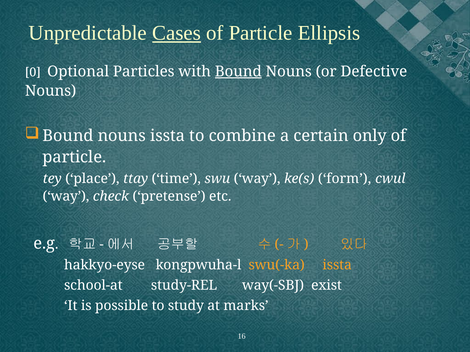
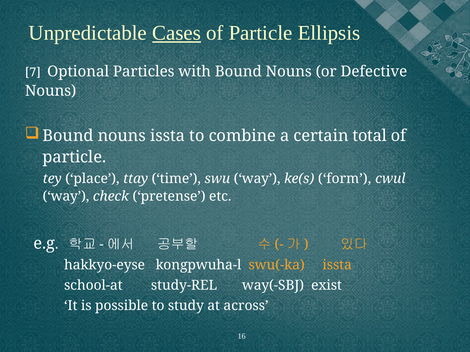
0: 0 -> 7
Bound at (238, 72) underline: present -> none
only: only -> total
marks: marks -> across
